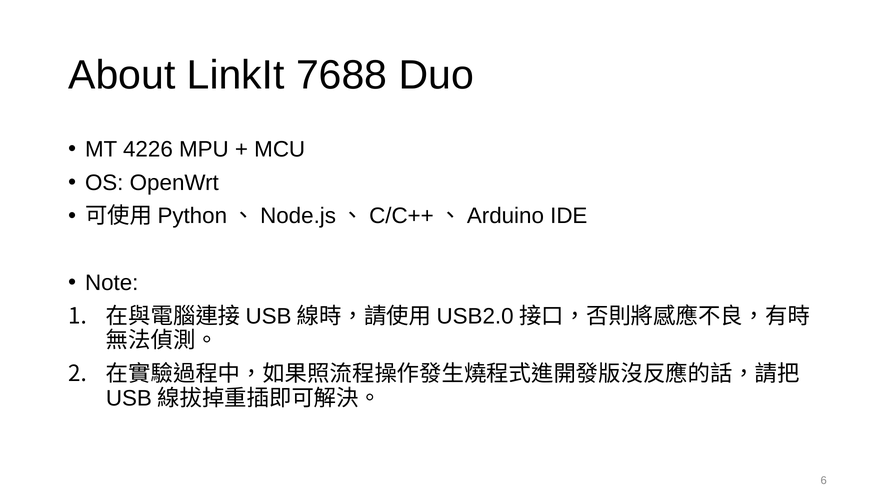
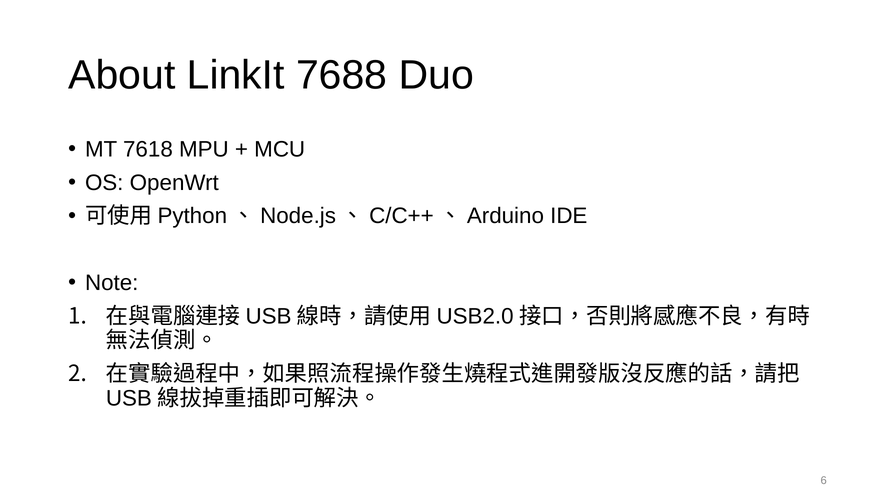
4226: 4226 -> 7618
